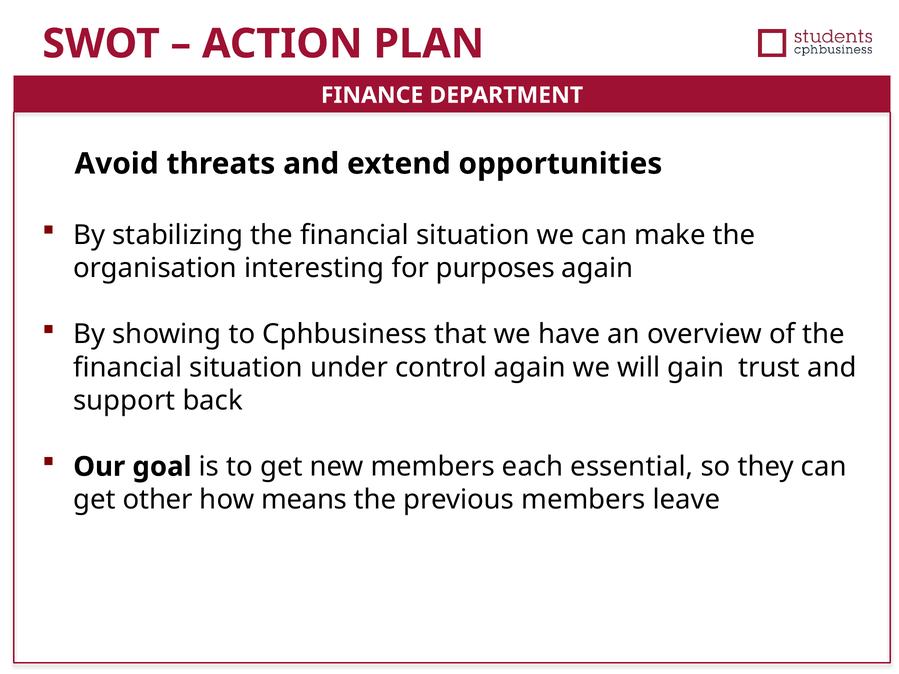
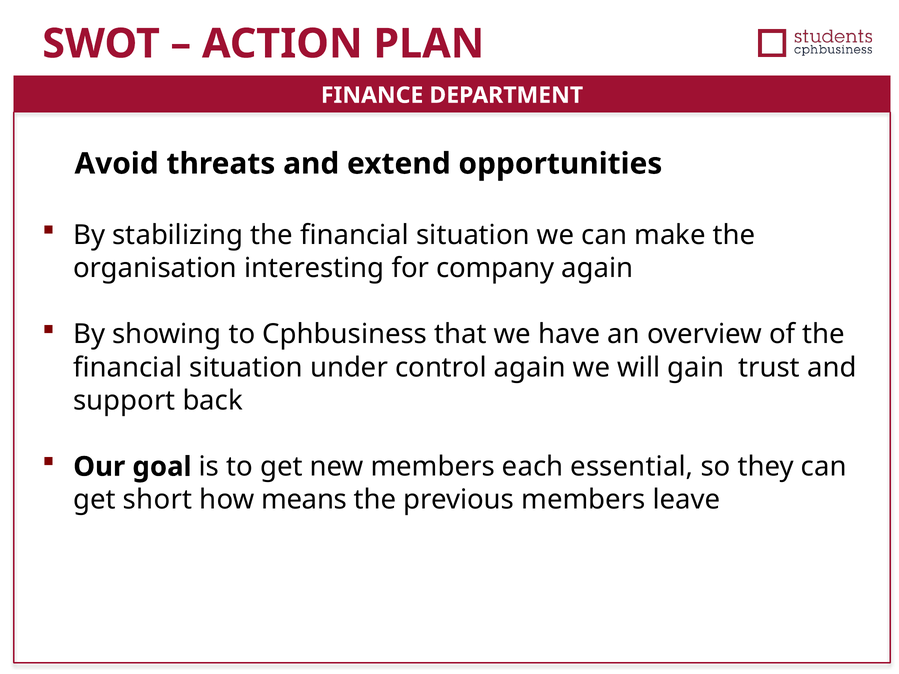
purposes: purposes -> company
other: other -> short
